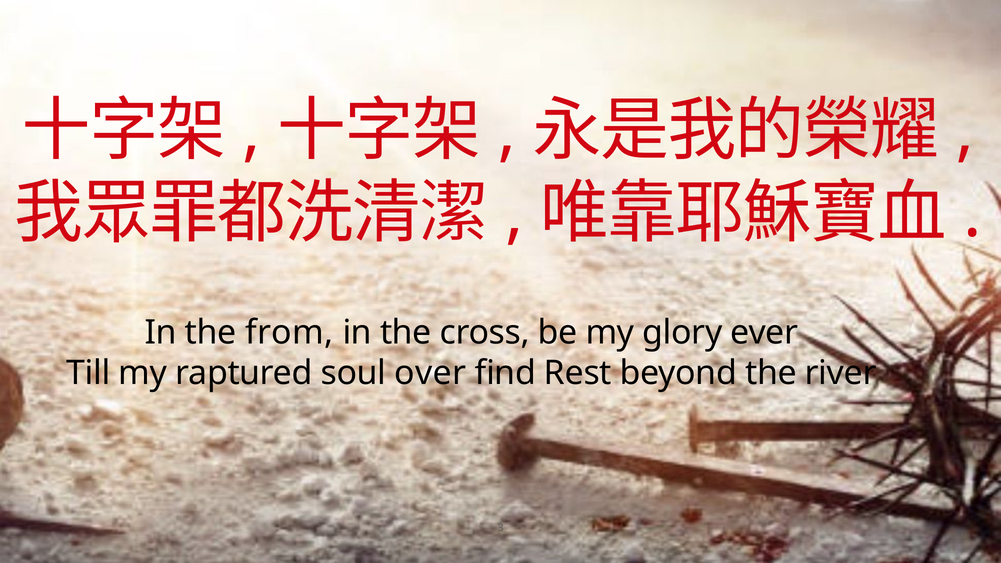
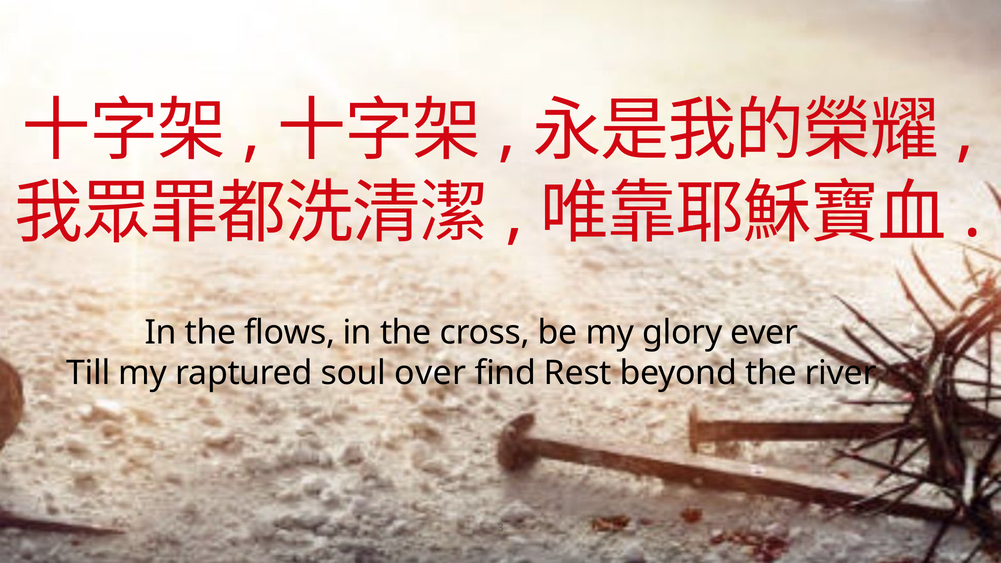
from: from -> flows
